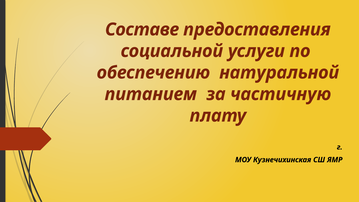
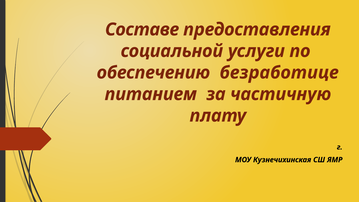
натуральной: натуральной -> безработице
